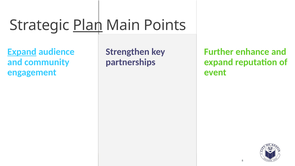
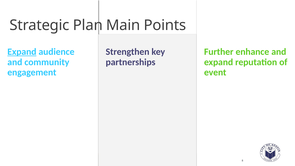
Plan underline: present -> none
